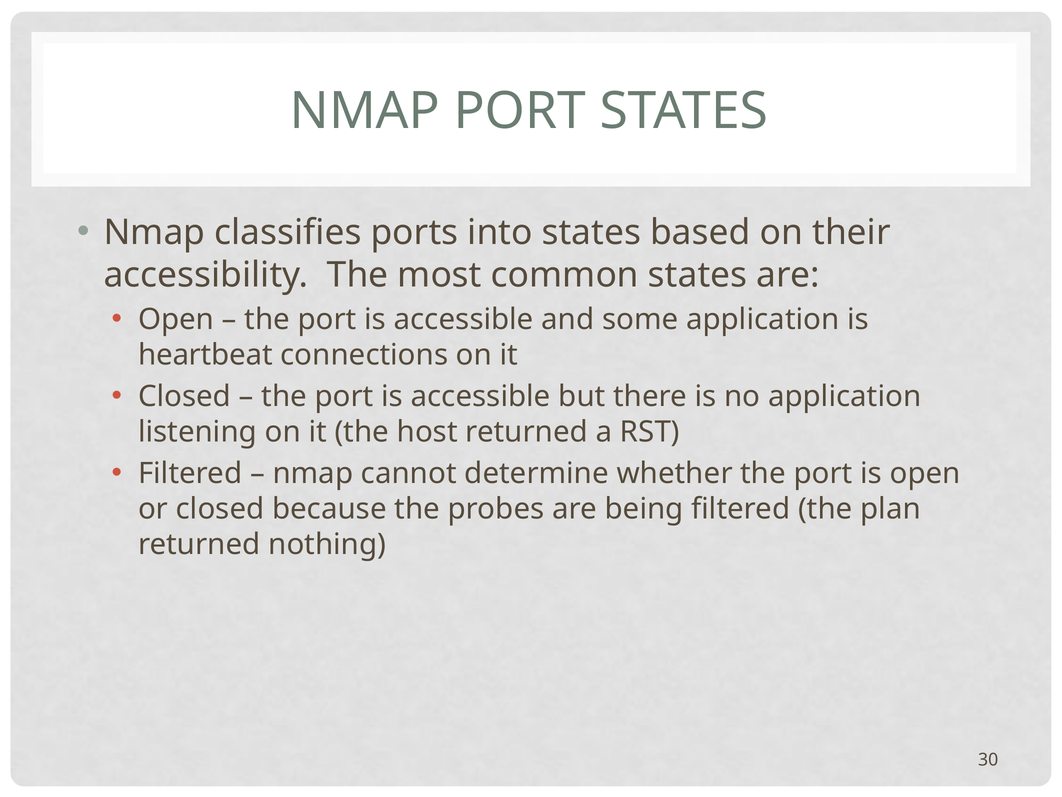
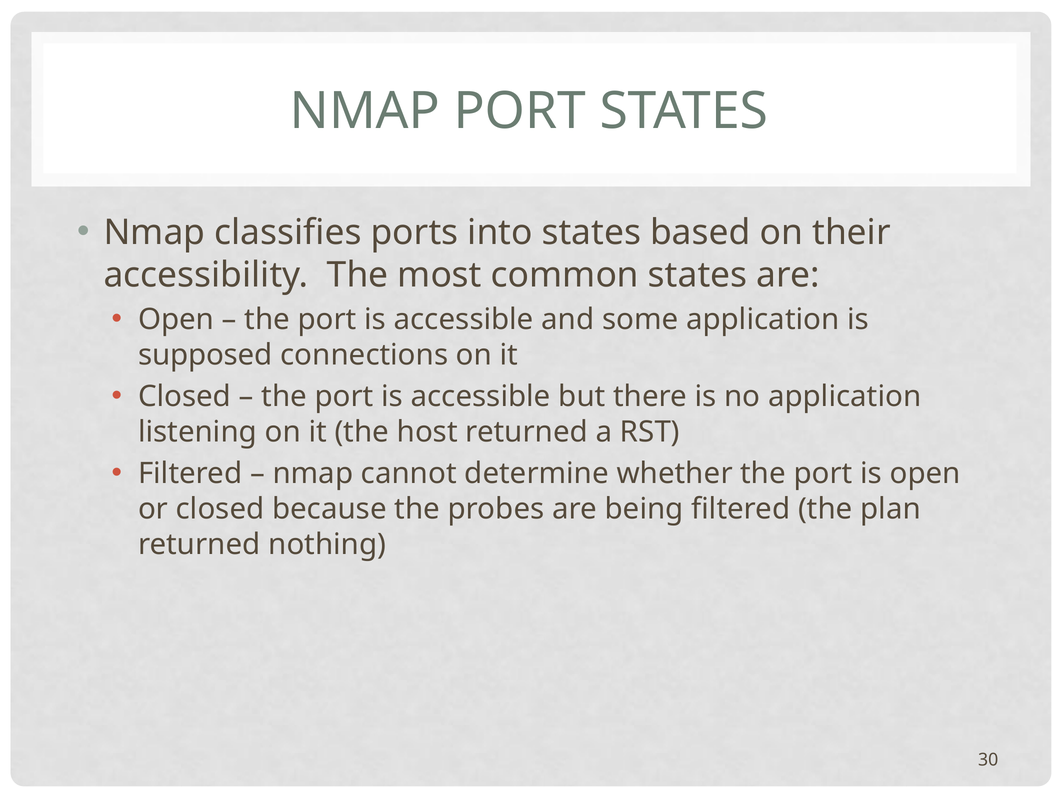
heartbeat: heartbeat -> supposed
